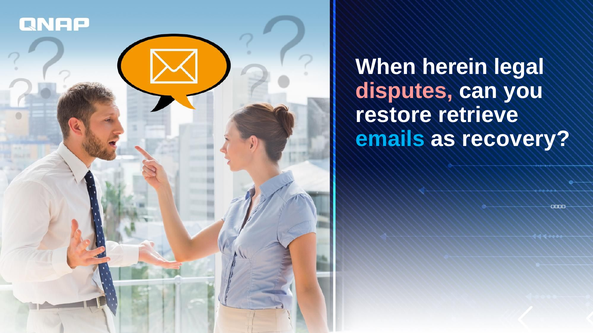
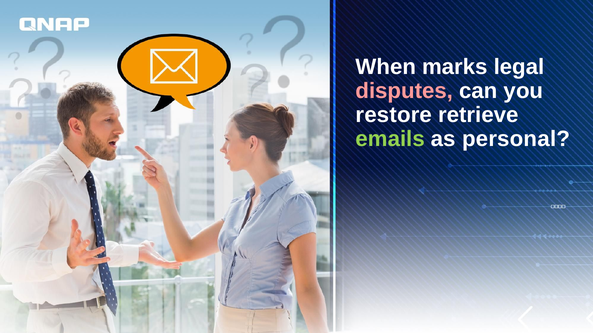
herein: herein -> marks
emails colour: light blue -> light green
recovery: recovery -> personal
